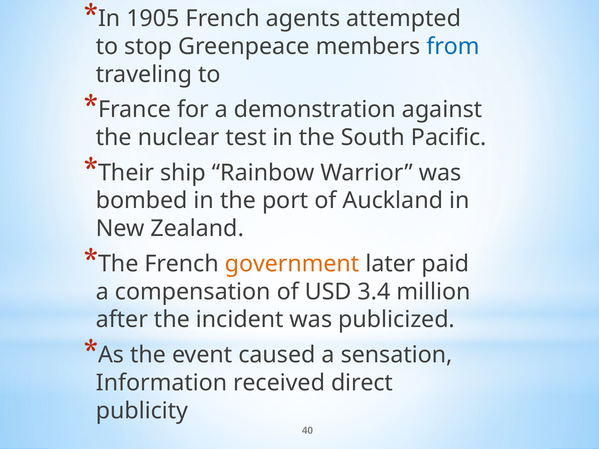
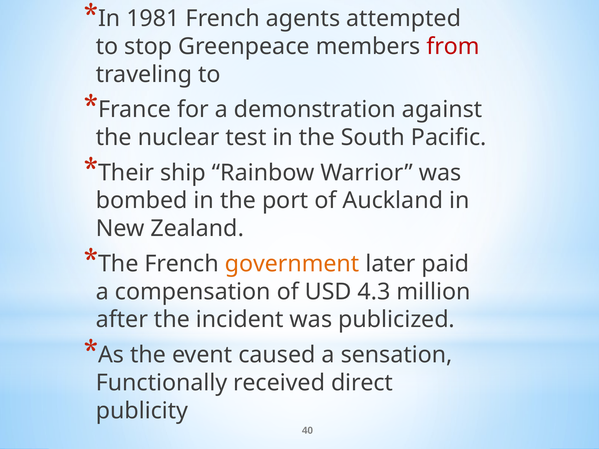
1905: 1905 -> 1981
from colour: blue -> red
3.4: 3.4 -> 4.3
Information: Information -> Functionally
